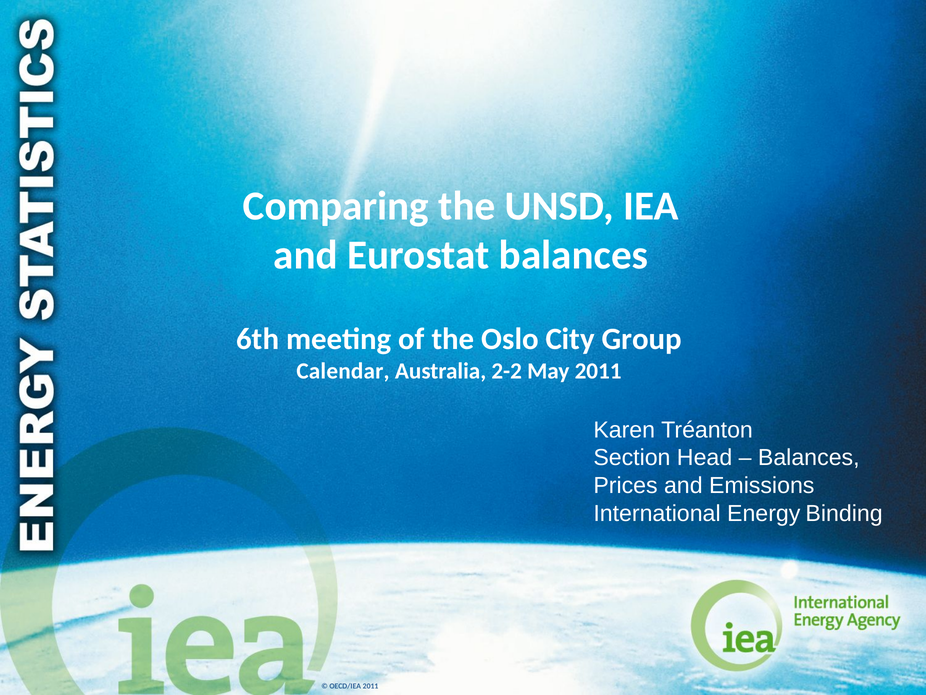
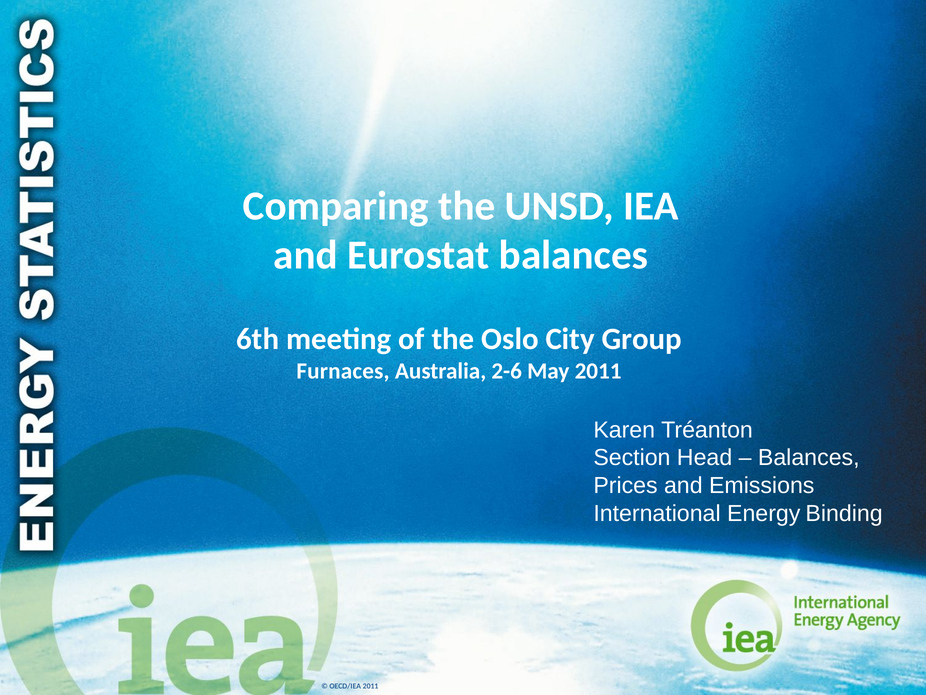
Calendar: Calendar -> Furnaces
2-2: 2-2 -> 2-6
